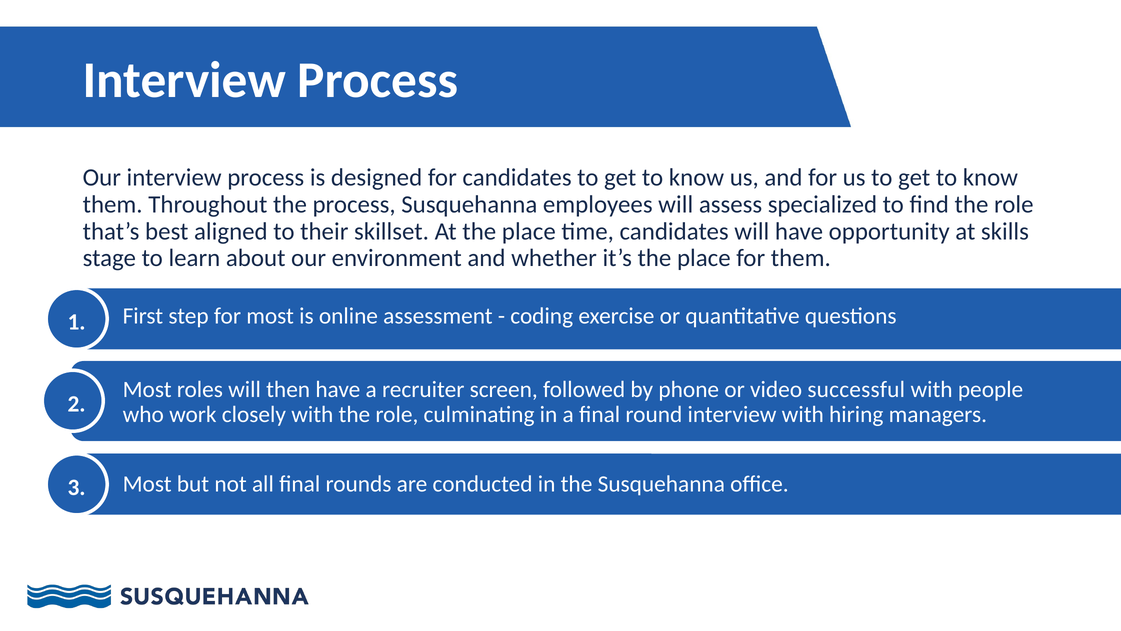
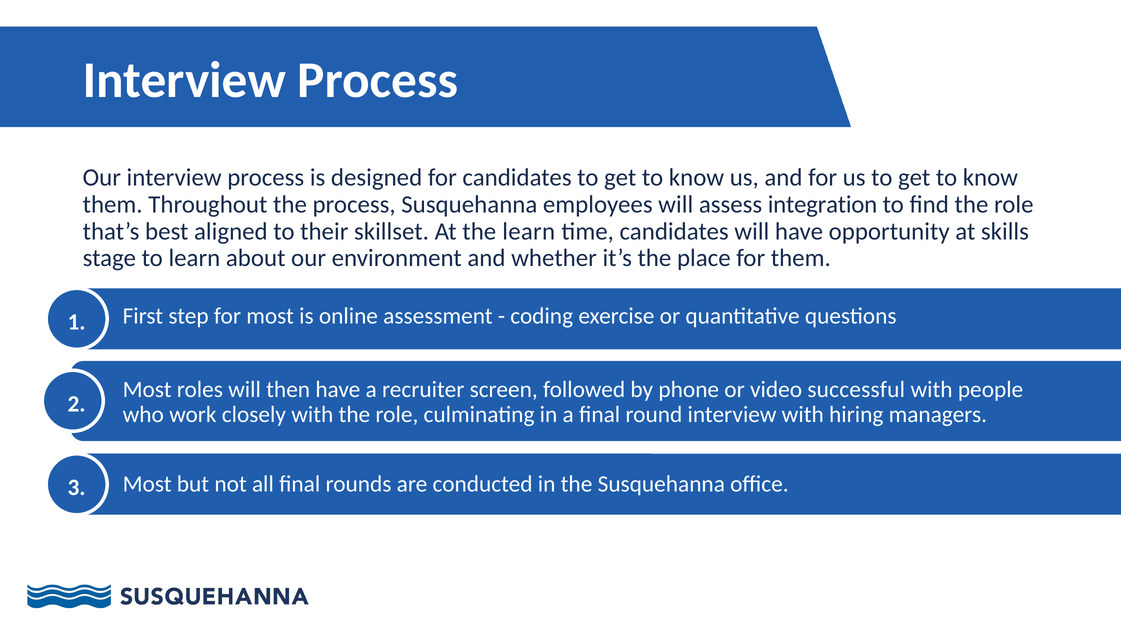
specialized: specialized -> integration
At the place: place -> learn
